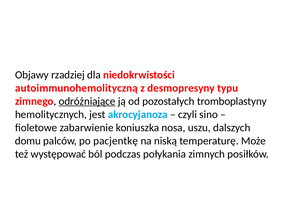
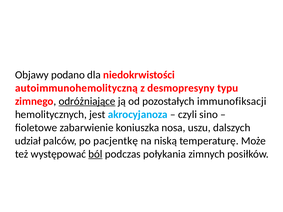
rzadziej: rzadziej -> podano
tromboplastyny: tromboplastyny -> immunofiksacji
domu: domu -> udział
ból underline: none -> present
